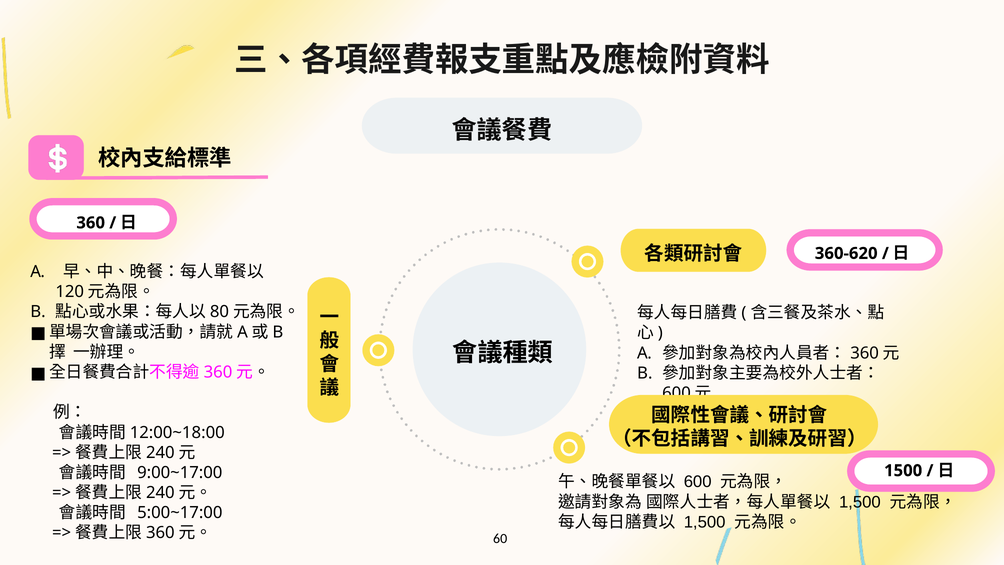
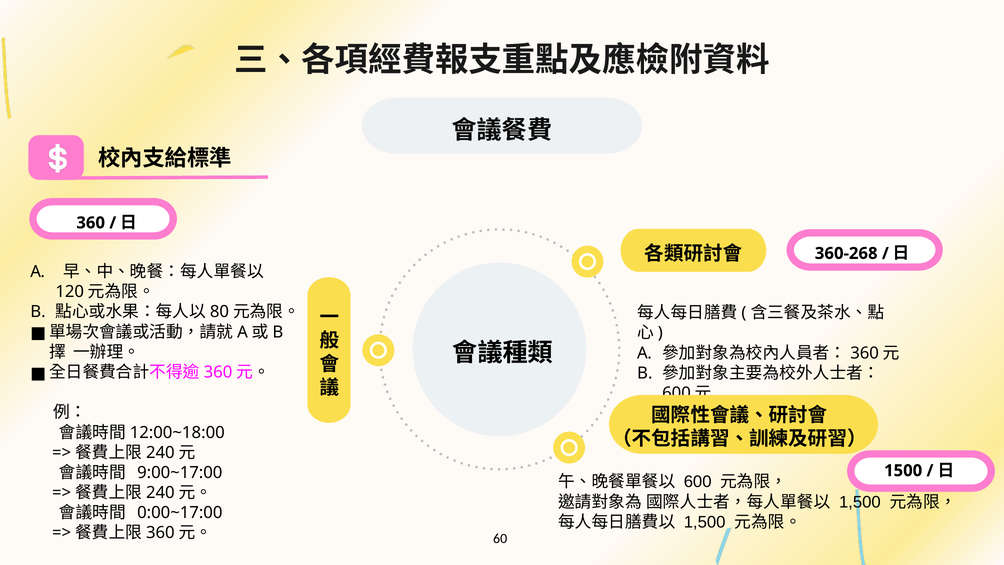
360-620: 360-620 -> 360-268
5:00~17:00: 5:00~17:00 -> 0:00~17:00
